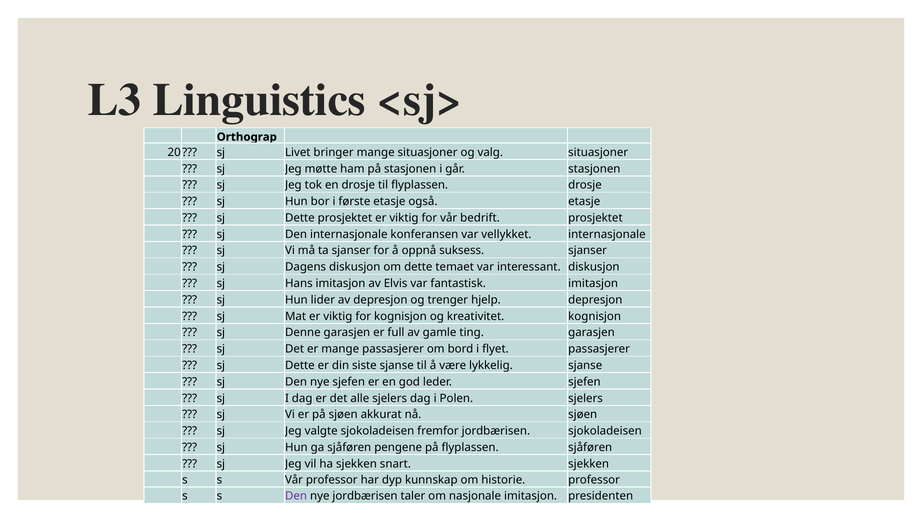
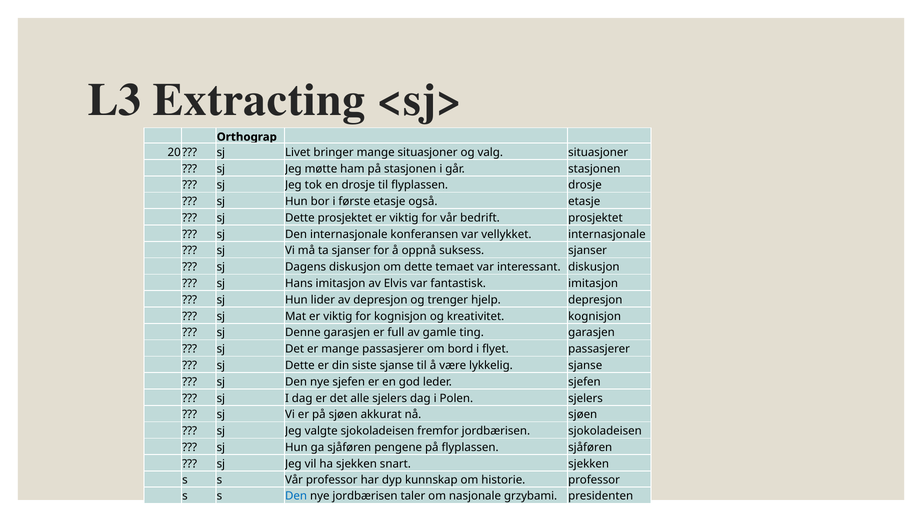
Linguistics: Linguistics -> Extracting
Den at (296, 497) colour: purple -> blue
nasjonale imitasjon: imitasjon -> grzybami
